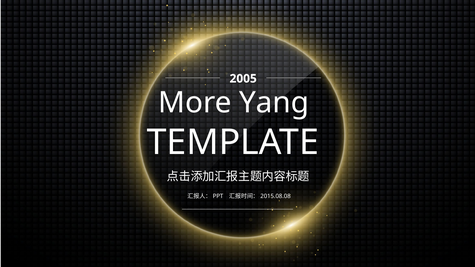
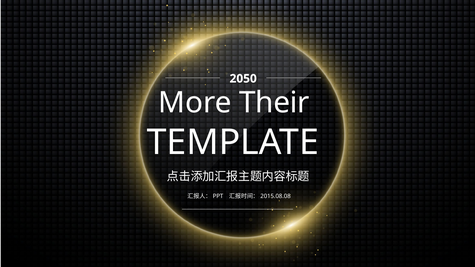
2005: 2005 -> 2050
Yang: Yang -> Their
